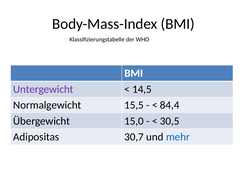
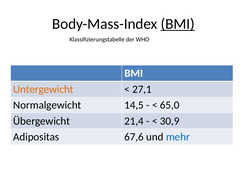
BMI at (178, 24) underline: none -> present
Untergewicht colour: purple -> orange
14,5: 14,5 -> 27,1
15,5: 15,5 -> 14,5
84,4: 84,4 -> 65,0
15,0: 15,0 -> 21,4
30,5: 30,5 -> 30,9
30,7: 30,7 -> 67,6
